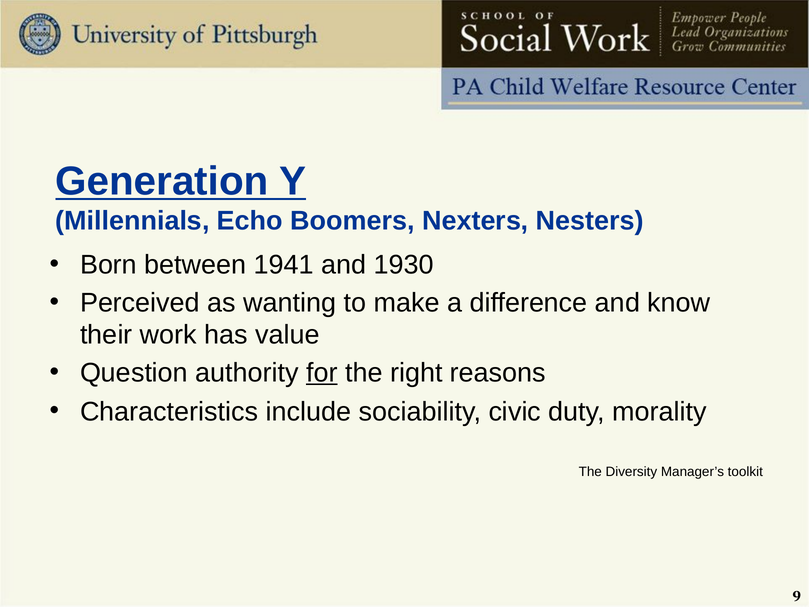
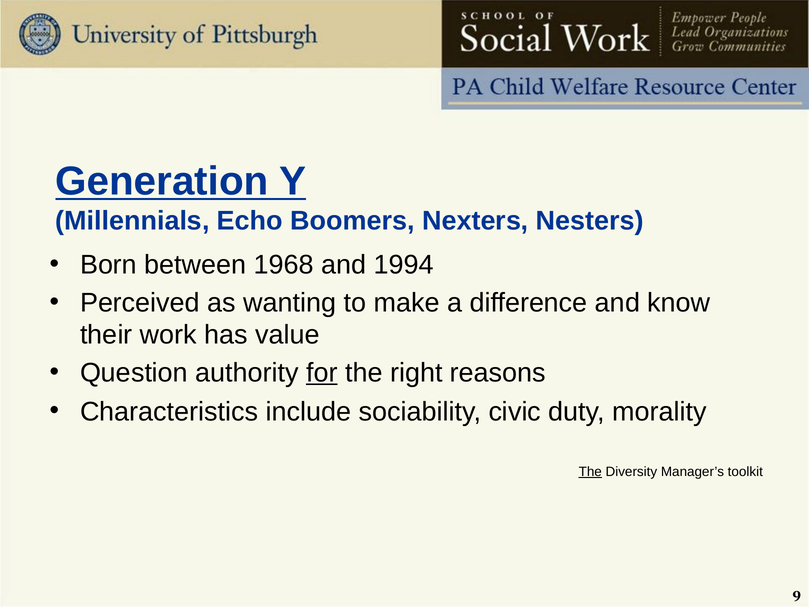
1941: 1941 -> 1968
1930: 1930 -> 1994
The at (590, 472) underline: none -> present
